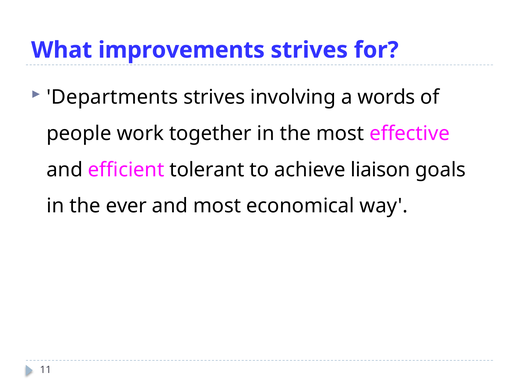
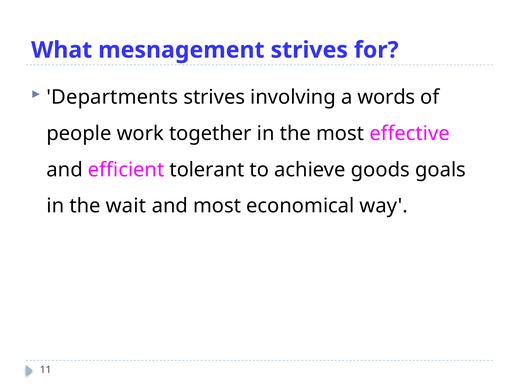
improvements: improvements -> mesnagement
liaison: liaison -> goods
ever: ever -> wait
